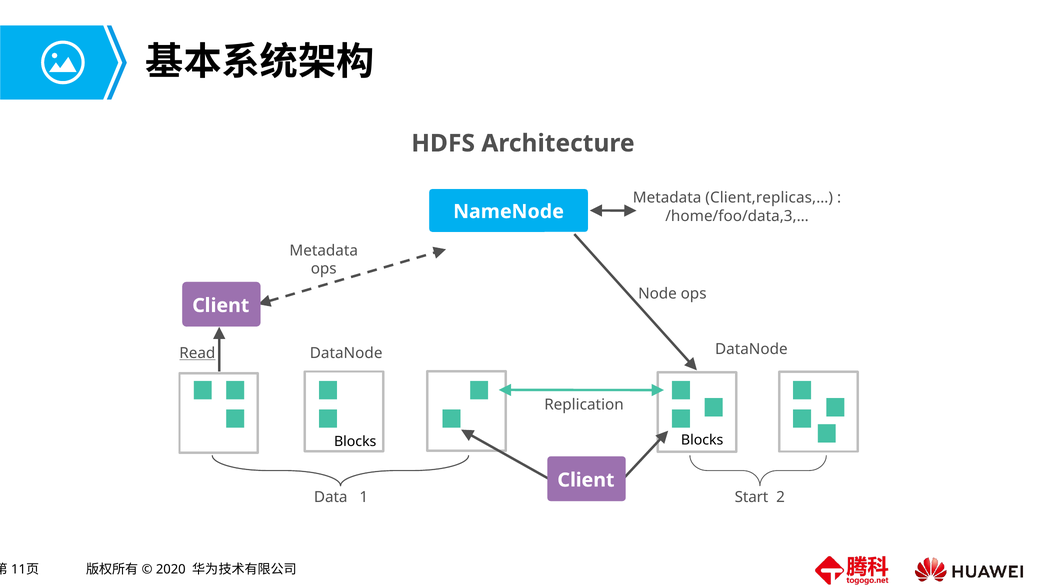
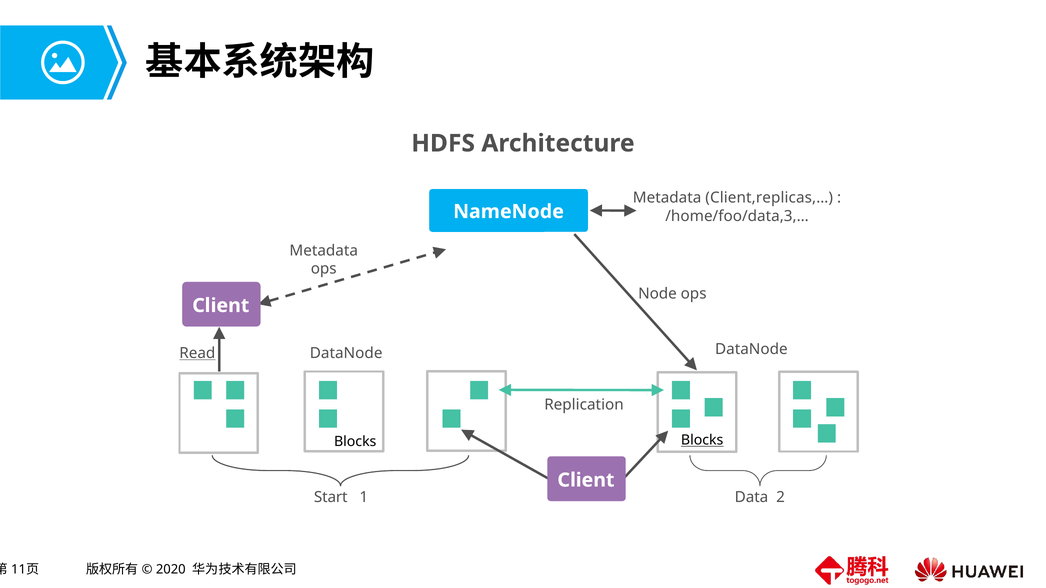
Blocks at (702, 440) underline: none -> present
Data: Data -> Start
Start: Start -> Data
